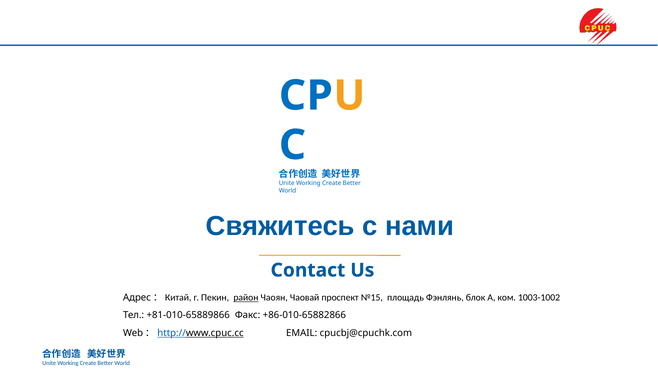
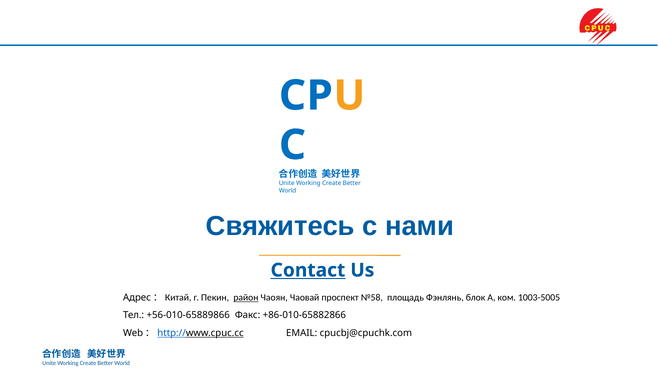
Contact underline: none -> present
№15: №15 -> №58
1003-1002: 1003-1002 -> 1003-5005
+81-010-65889866: +81-010-65889866 -> +56-010-65889866
